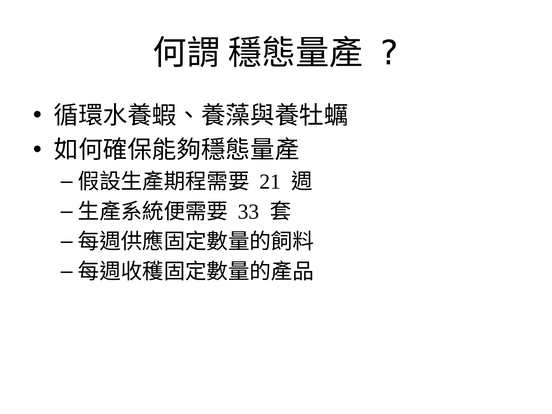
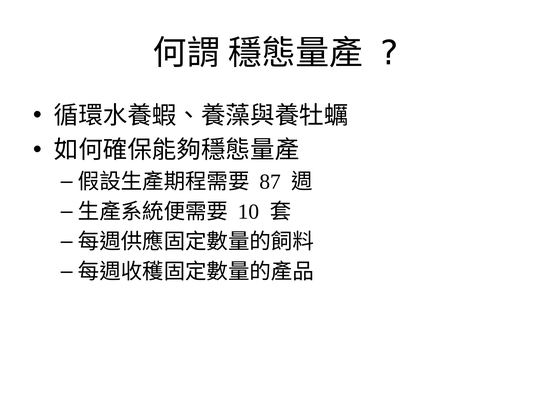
21: 21 -> 87
33: 33 -> 10
